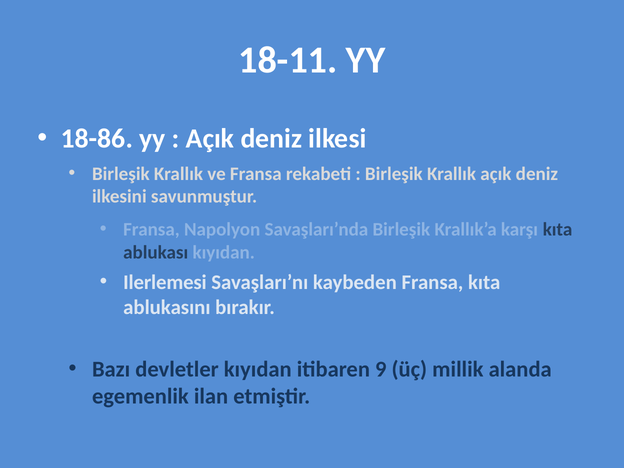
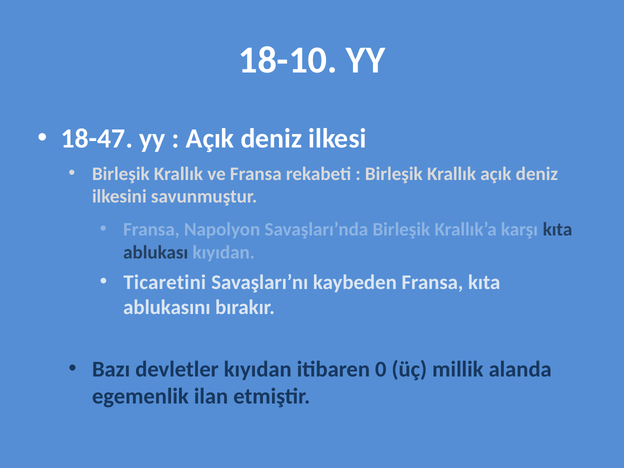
18-11: 18-11 -> 18-10
18-86: 18-86 -> 18-47
Ilerlemesi: Ilerlemesi -> Ticaretini
9: 9 -> 0
